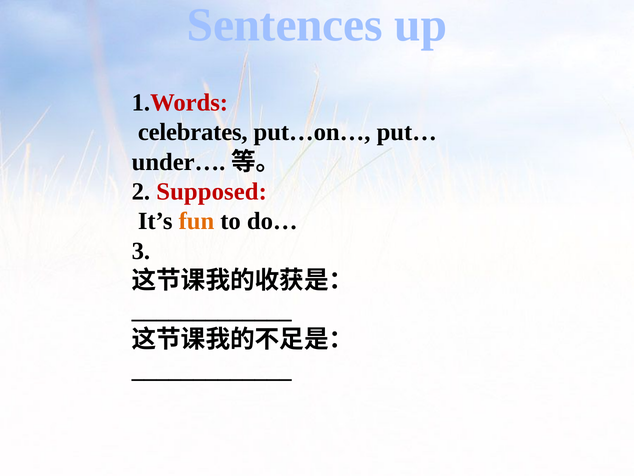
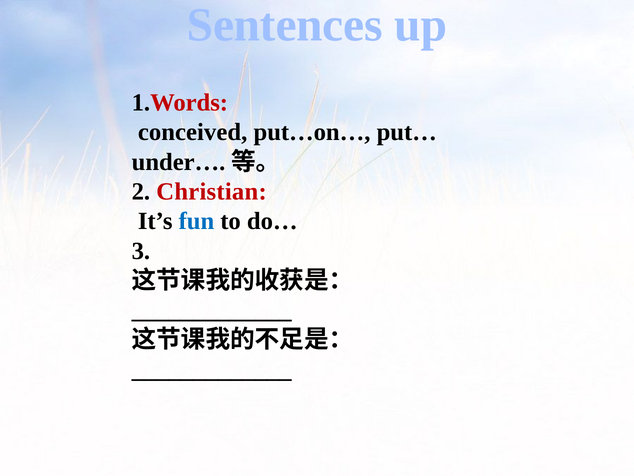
celebrates: celebrates -> conceived
Supposed: Supposed -> Christian
fun colour: orange -> blue
